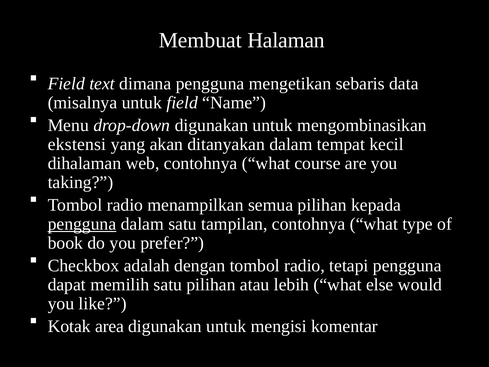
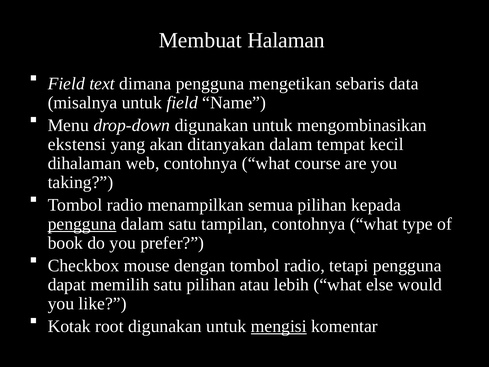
adalah: adalah -> mouse
area: area -> root
mengisi underline: none -> present
